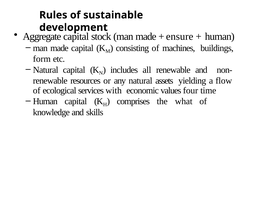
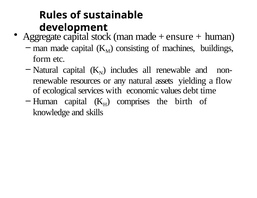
four: four -> debt
what: what -> birth
